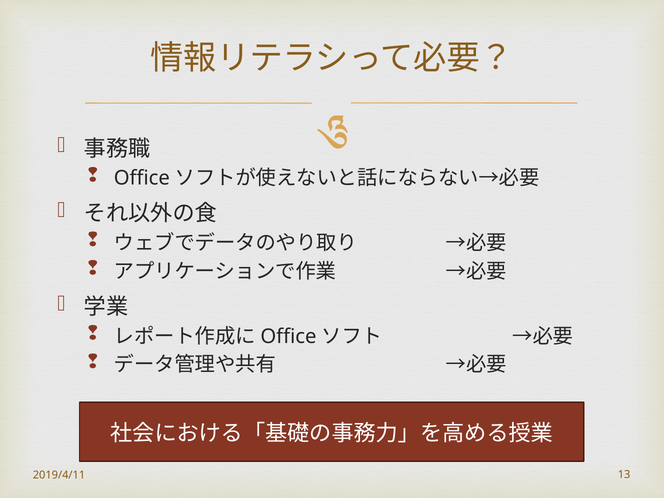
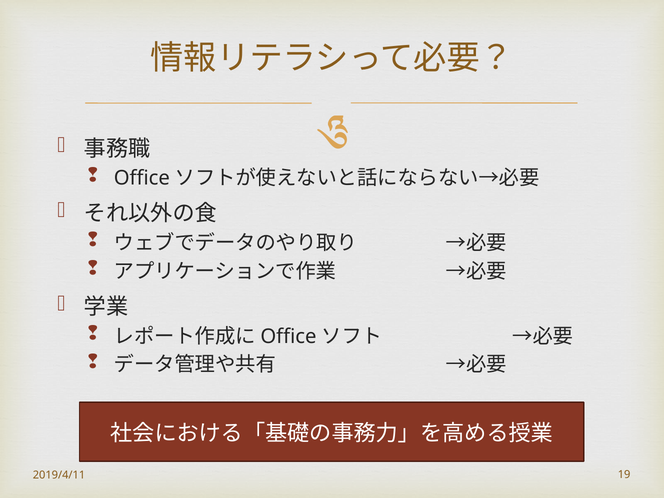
13: 13 -> 19
